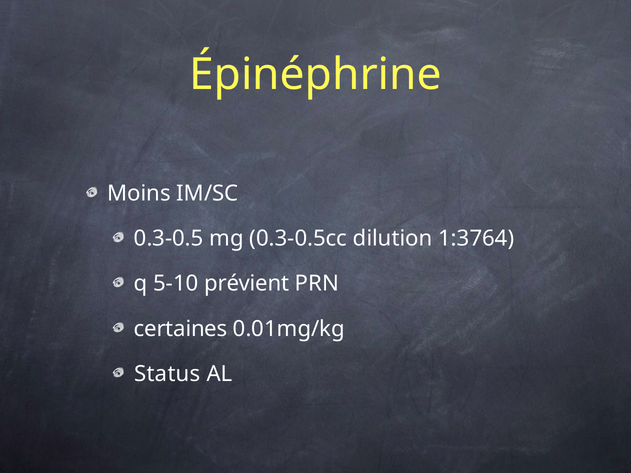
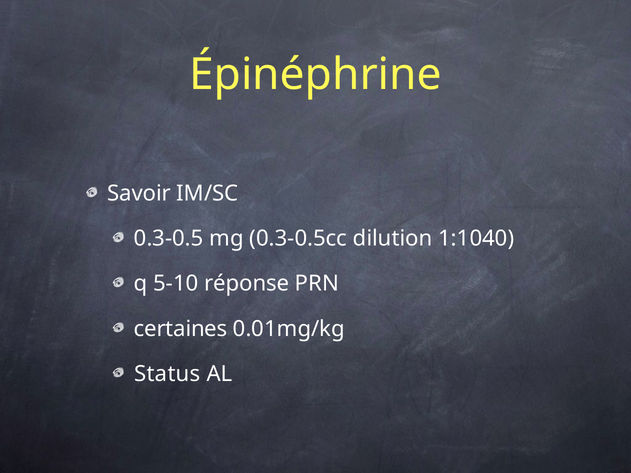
Moins: Moins -> Savoir
1:3764: 1:3764 -> 1:1040
prévient: prévient -> réponse
